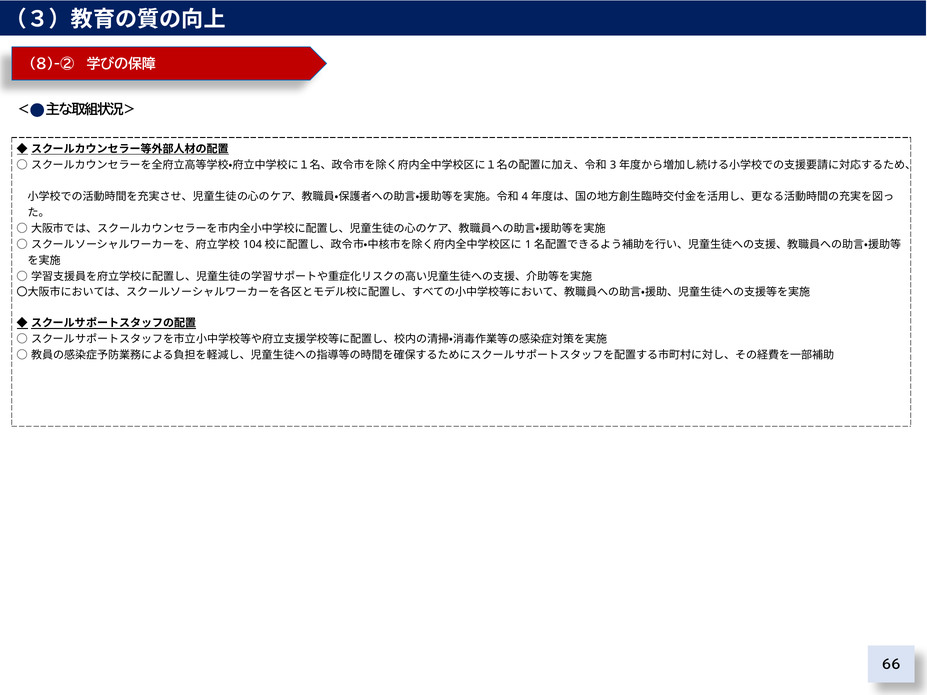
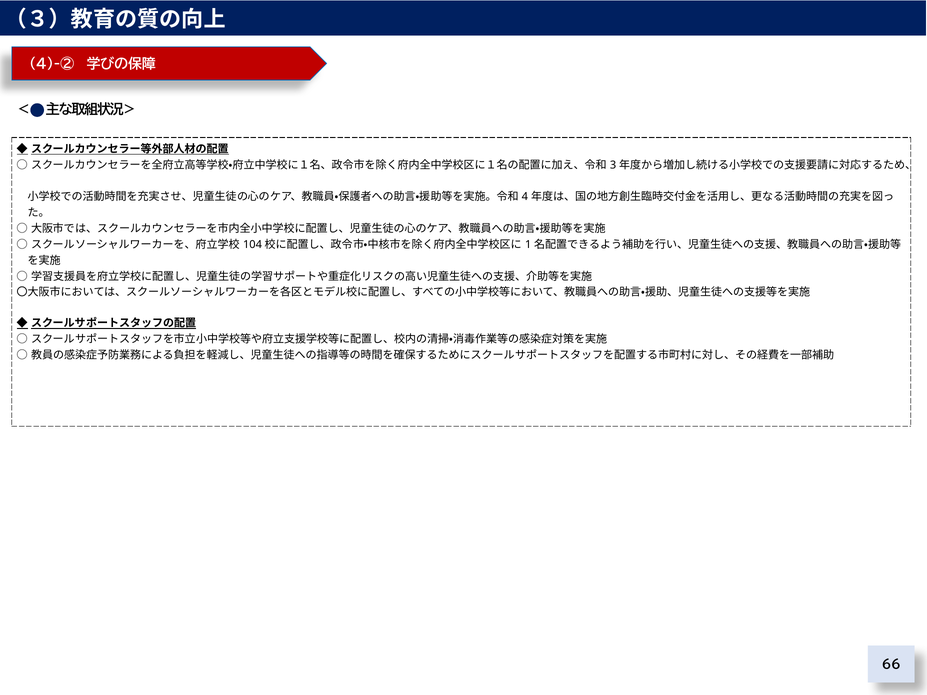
8)-②: 8)-② -> 4)-②
